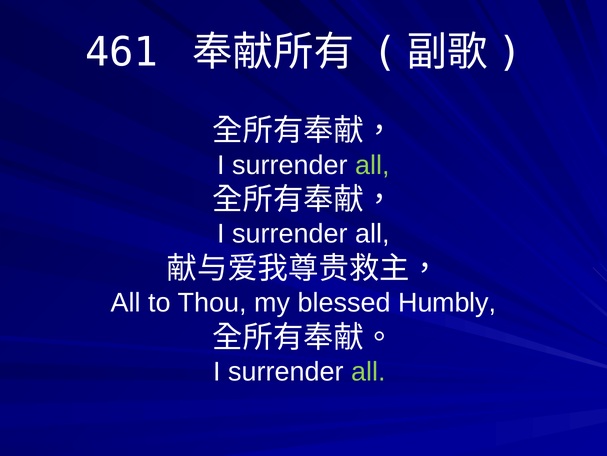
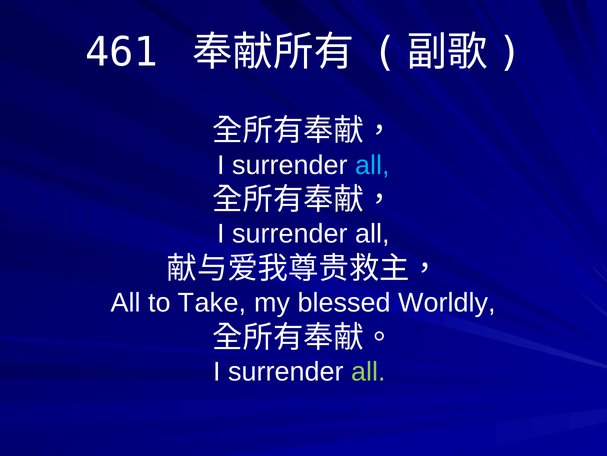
all at (372, 165) colour: light green -> light blue
Thou: Thou -> Take
Humbly: Humbly -> Worldly
